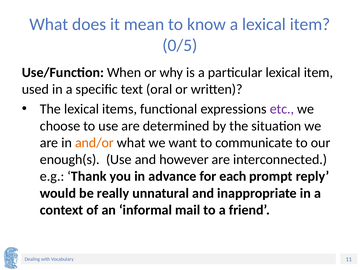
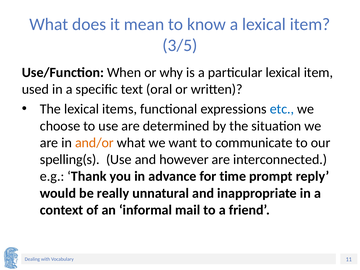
0/5: 0/5 -> 3/5
etc colour: purple -> blue
enough(s: enough(s -> spelling(s
each: each -> time
